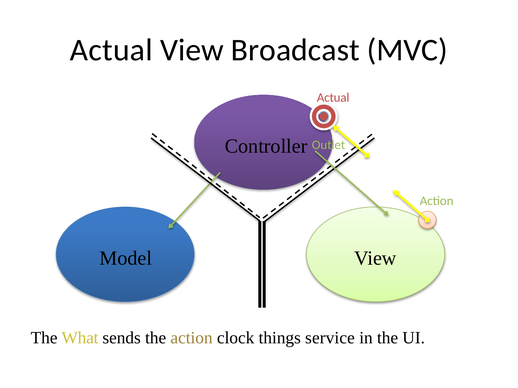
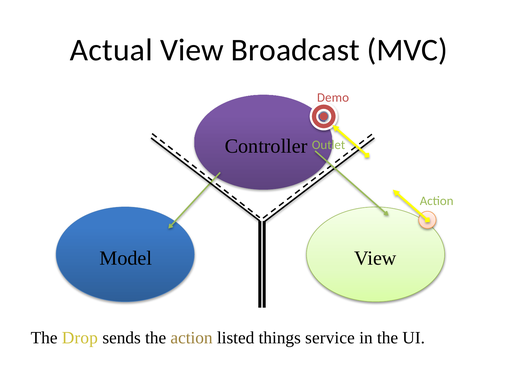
Actual at (333, 98): Actual -> Demo
What: What -> Drop
clock: clock -> listed
